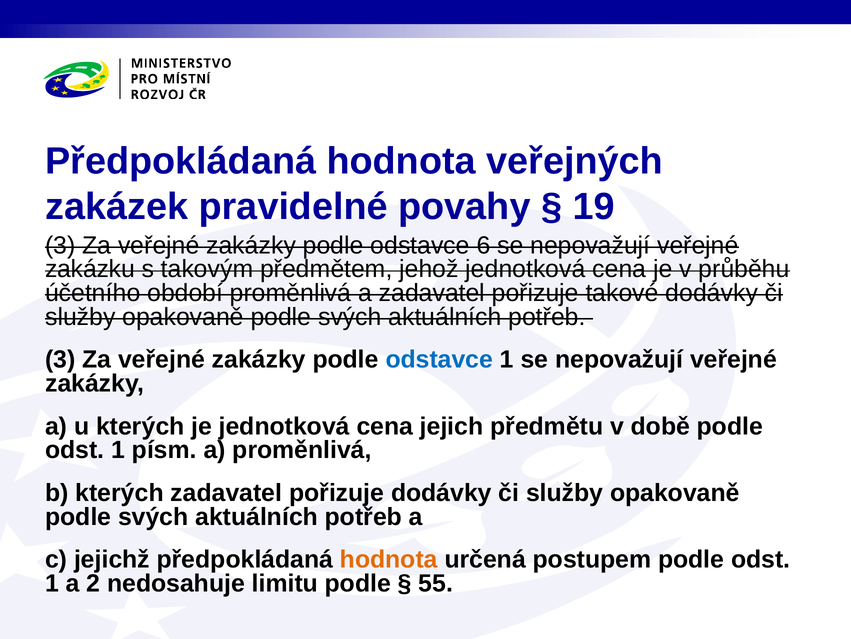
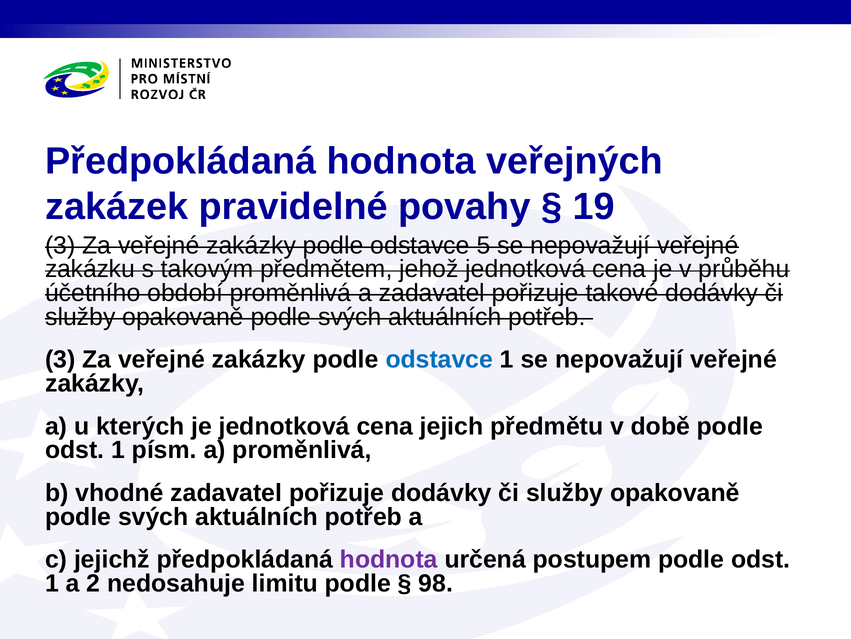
6: 6 -> 5
b kterých: kterých -> vhodné
hodnota at (389, 559) colour: orange -> purple
55: 55 -> 98
